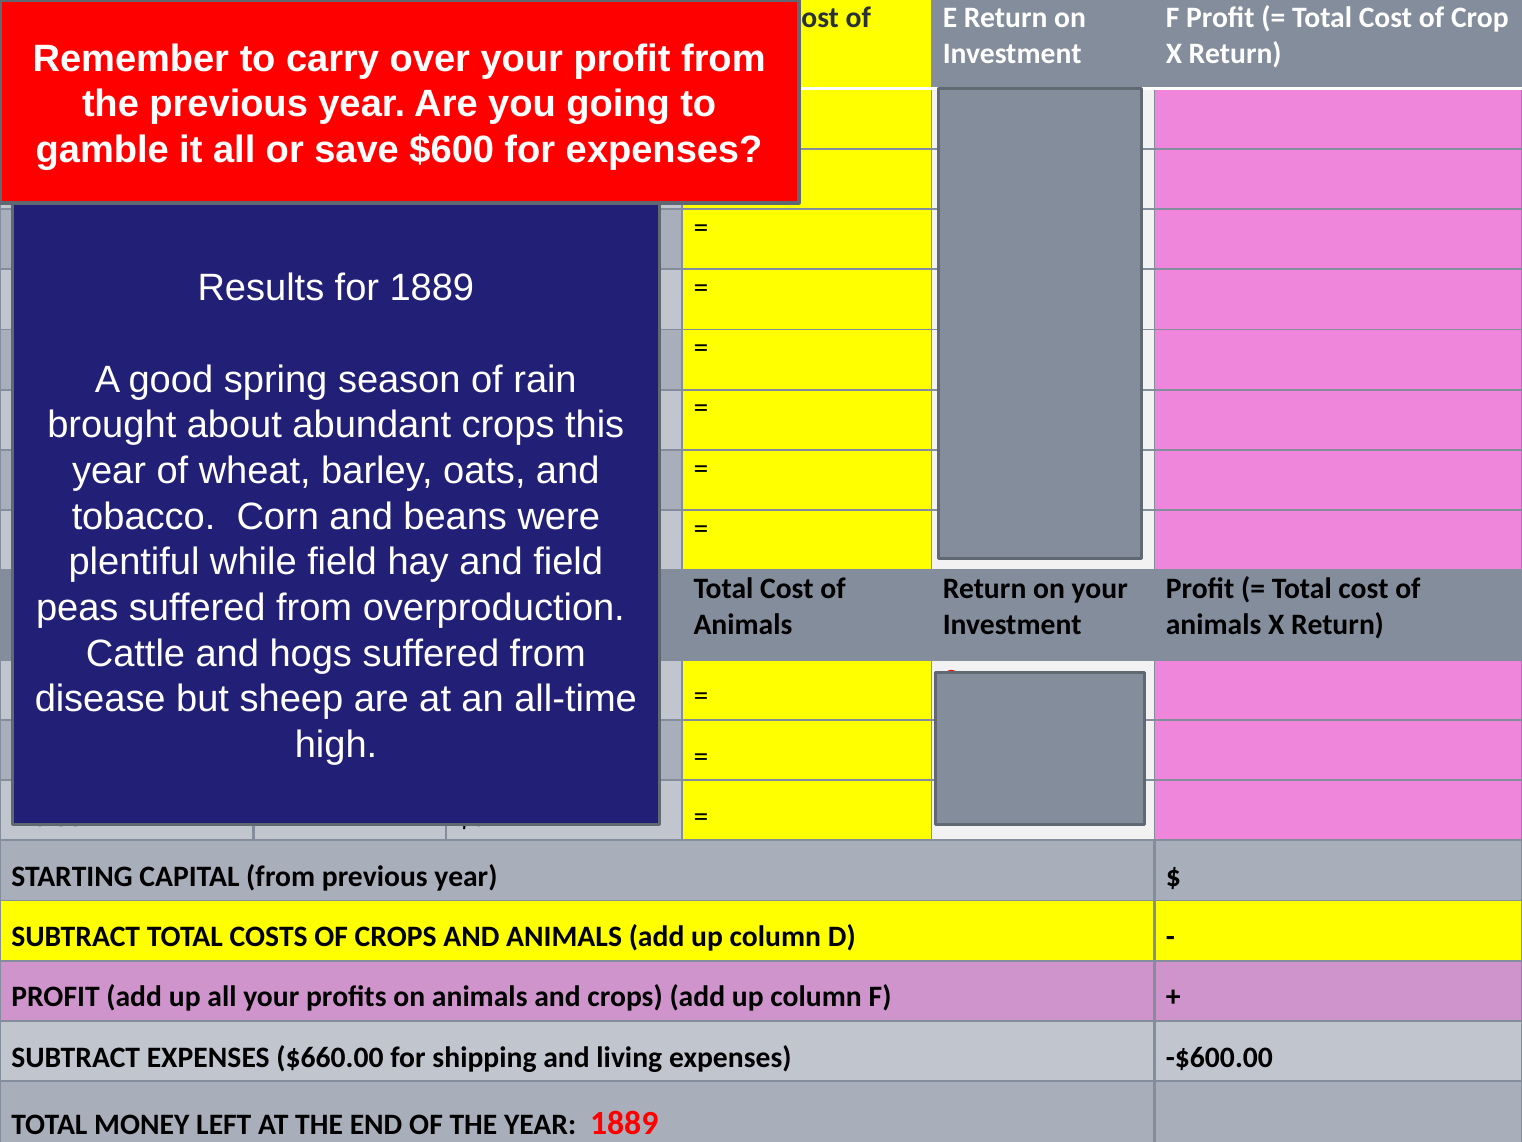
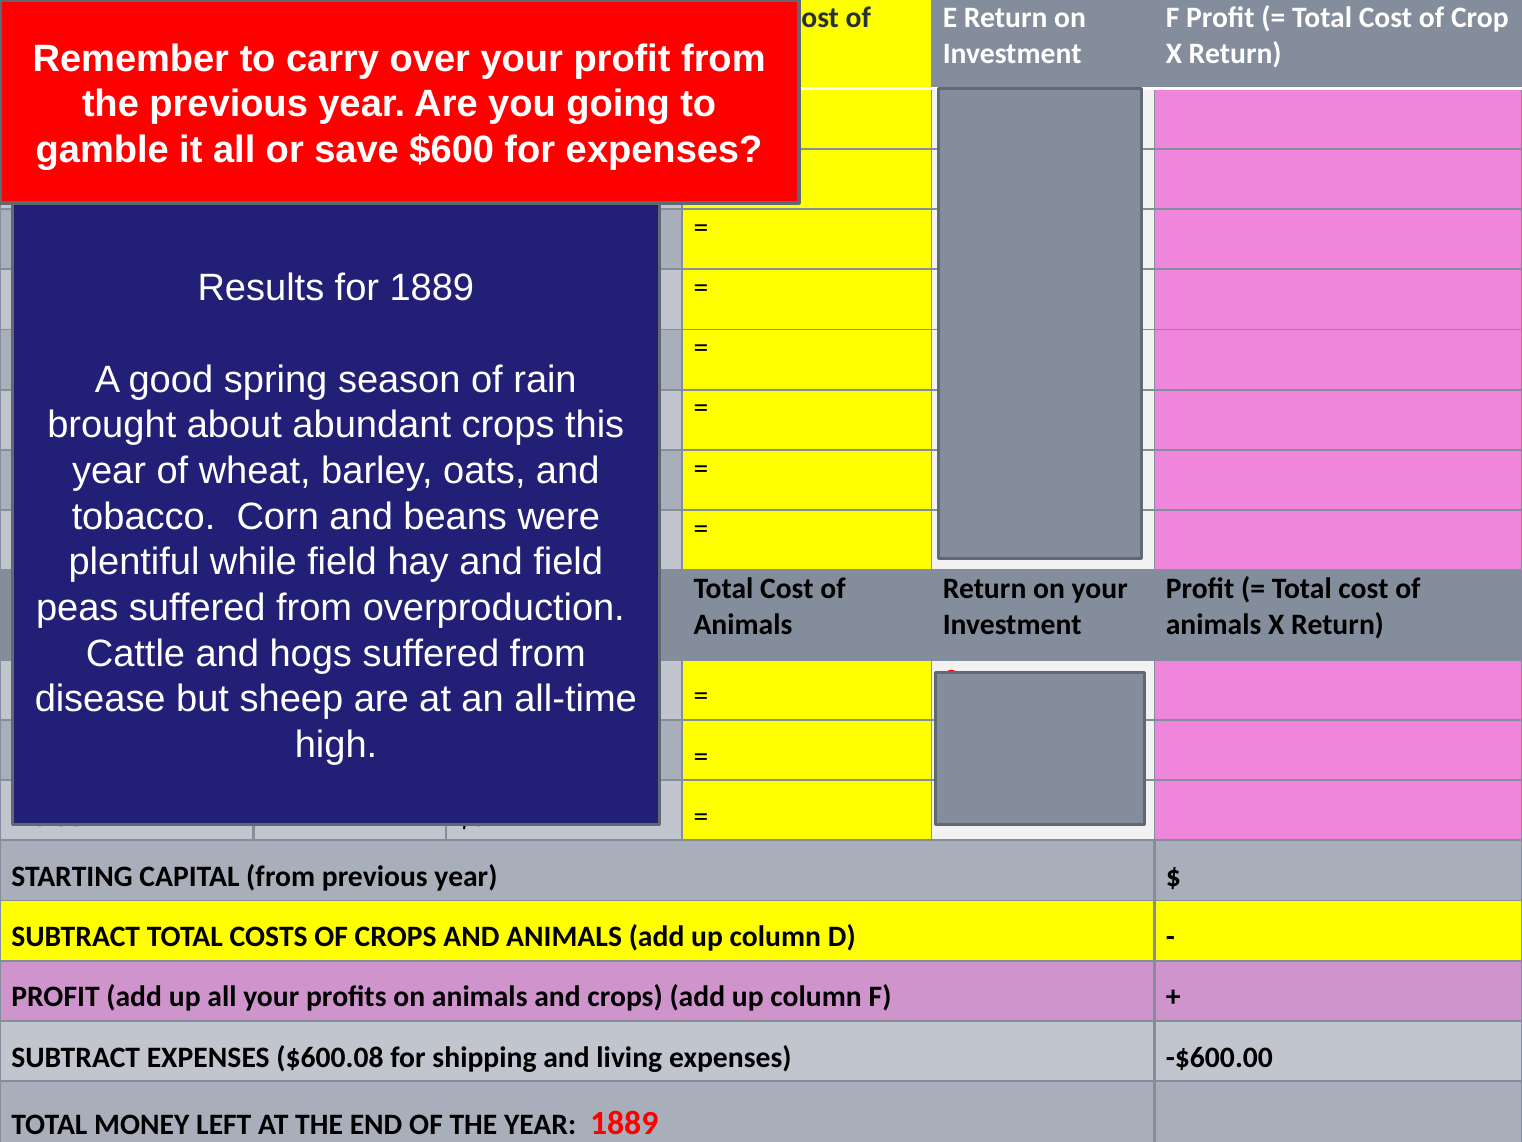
$660.00: $660.00 -> $600.08
